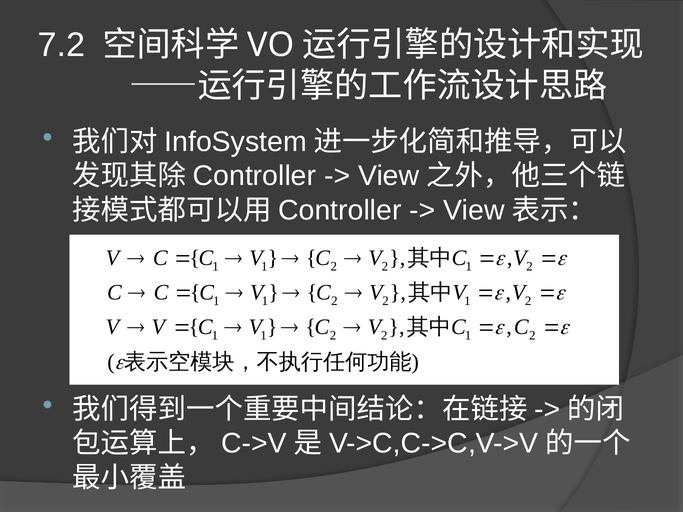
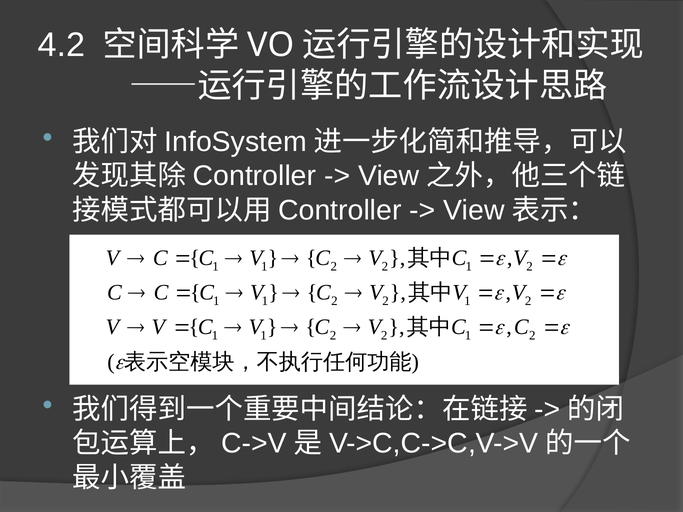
7.2: 7.2 -> 4.2
